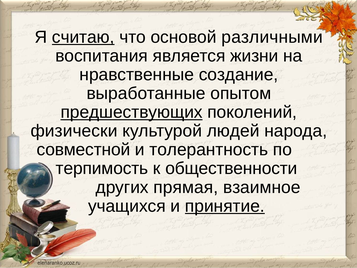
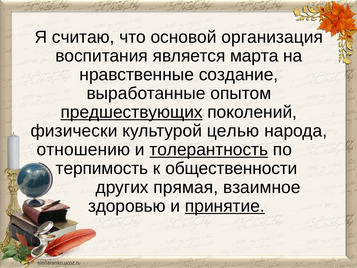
считаю underline: present -> none
различными: различными -> организация
жизни: жизни -> марта
людей: людей -> целью
совместной: совместной -> отношению
толерантность underline: none -> present
учащихся: учащихся -> здоровью
